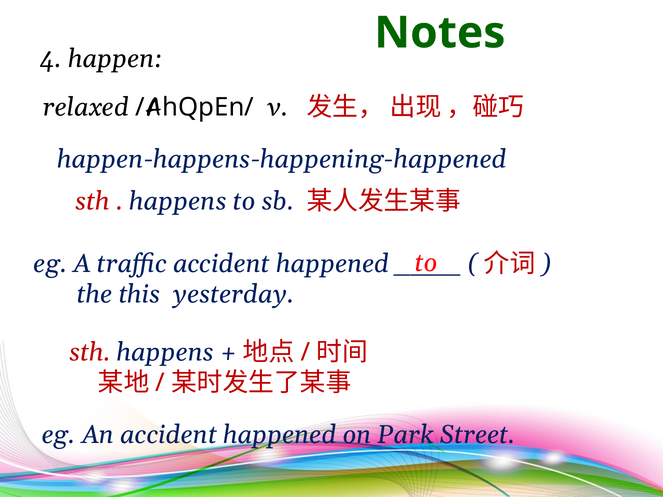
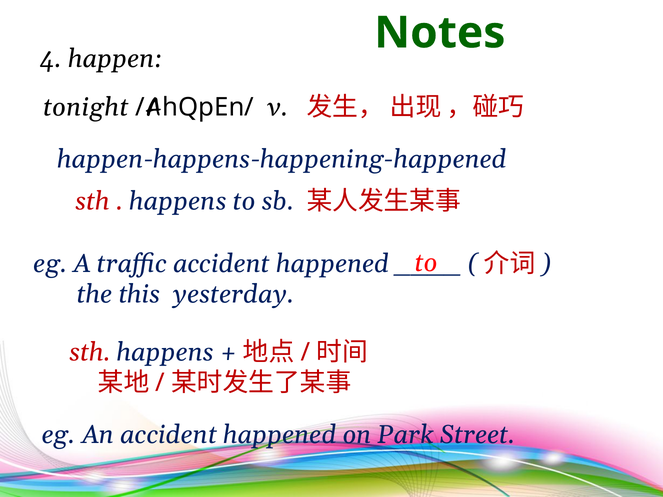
relaxed: relaxed -> tonight
